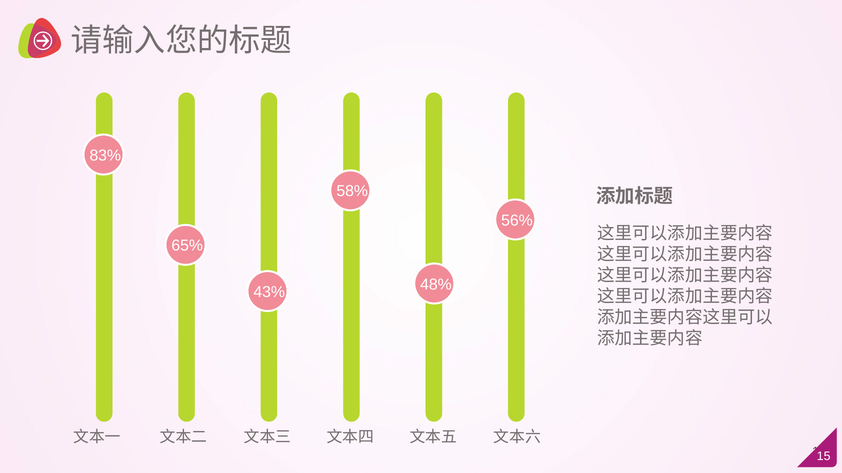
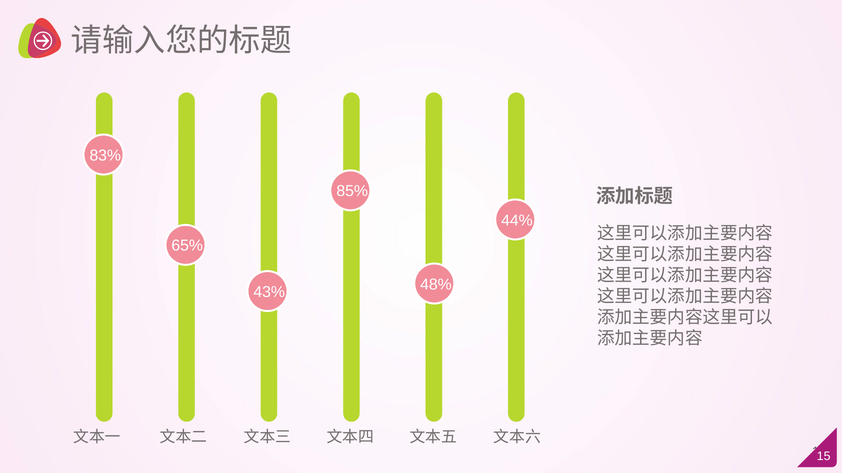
58%: 58% -> 85%
56%: 56% -> 44%
